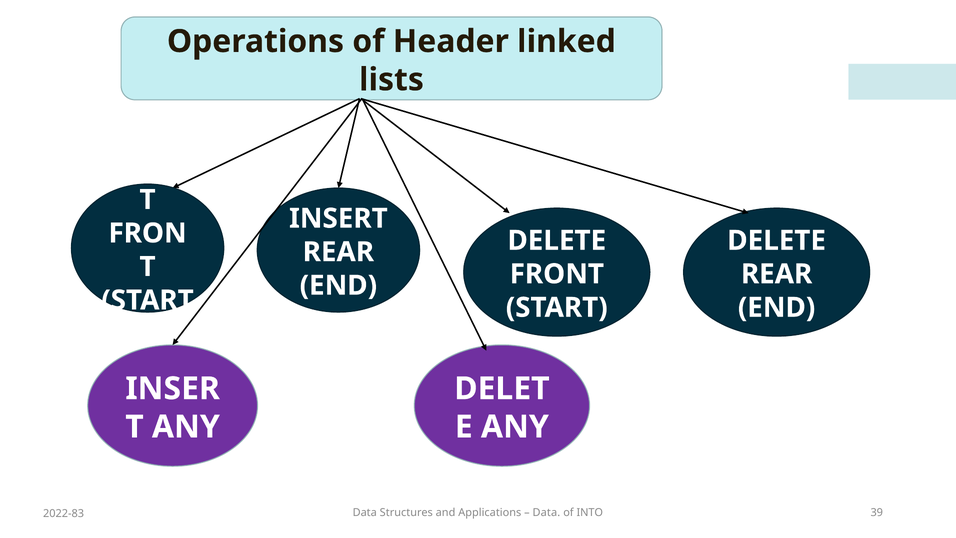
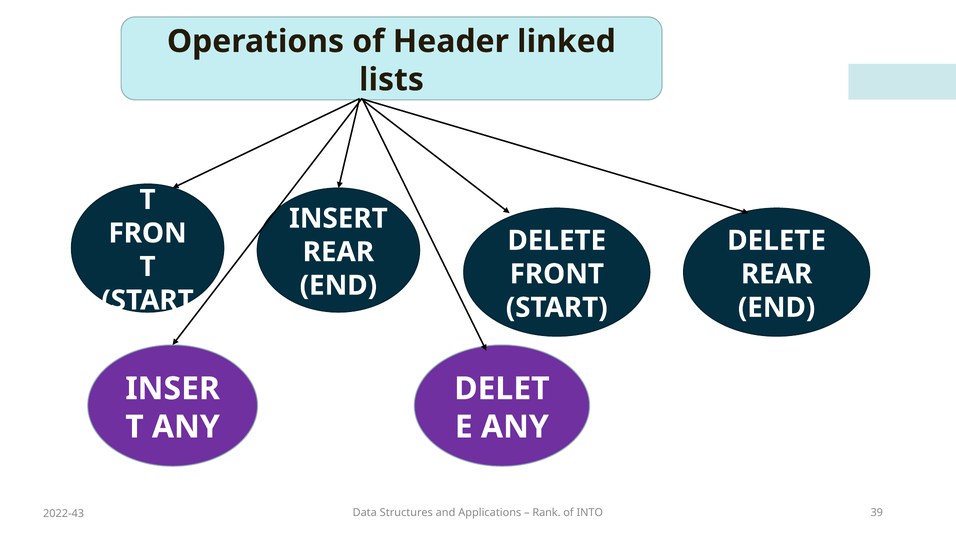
Data at (546, 513): Data -> Rank
2022-83: 2022-83 -> 2022-43
